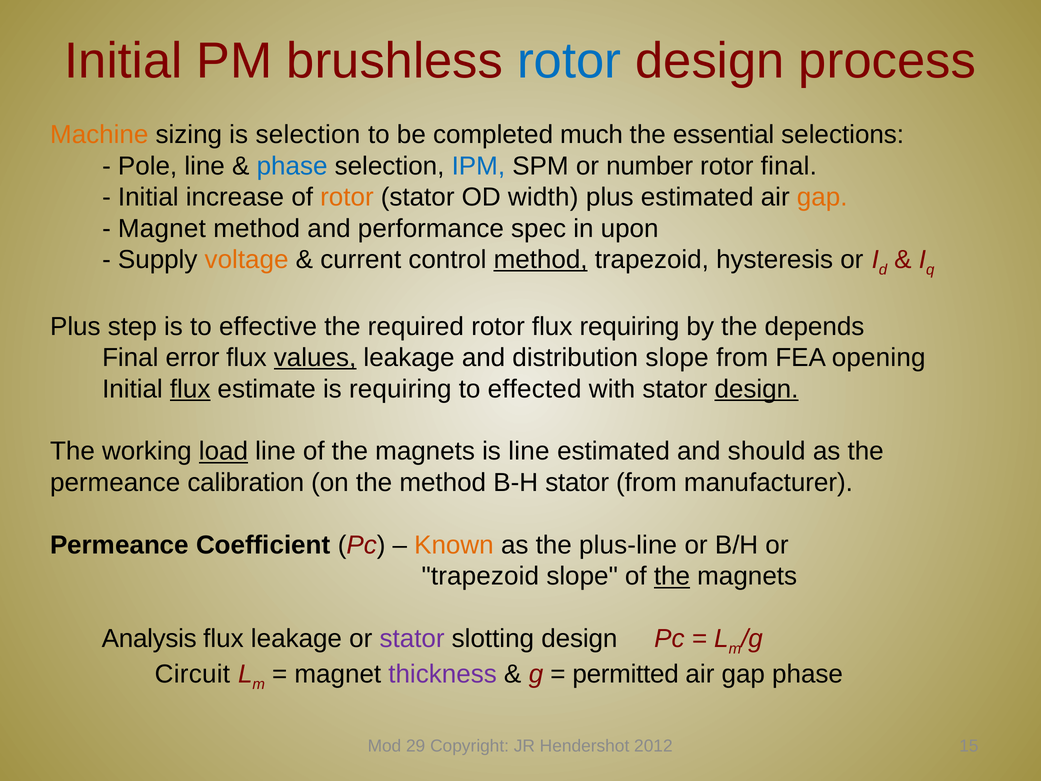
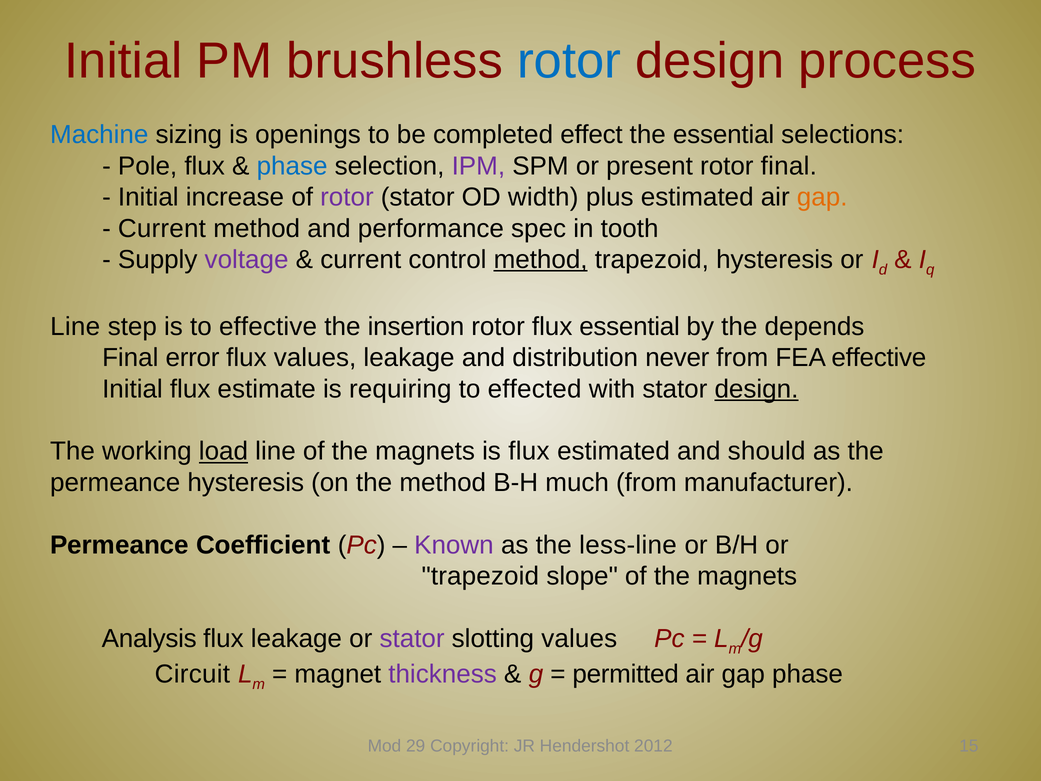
Machine colour: orange -> blue
is selection: selection -> openings
much: much -> effect
Pole line: line -> flux
IPM colour: blue -> purple
number: number -> present
rotor at (347, 197) colour: orange -> purple
Magnet at (162, 228): Magnet -> Current
upon: upon -> tooth
voltage colour: orange -> purple
Plus at (75, 326): Plus -> Line
required: required -> insertion
flux requiring: requiring -> essential
values at (315, 358) underline: present -> none
distribution slope: slope -> never
FEA opening: opening -> effective
flux at (190, 389) underline: present -> none
is line: line -> flux
permeance calibration: calibration -> hysteresis
B-H stator: stator -> much
Known colour: orange -> purple
plus-line: plus-line -> less-line
the at (672, 576) underline: present -> none
slotting design: design -> values
